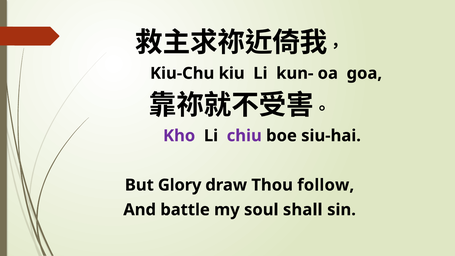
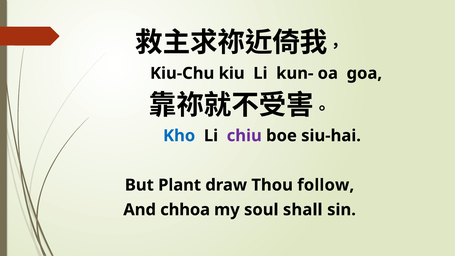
Kho colour: purple -> blue
Glory: Glory -> Plant
battle: battle -> chhoa
